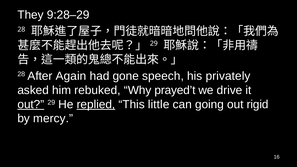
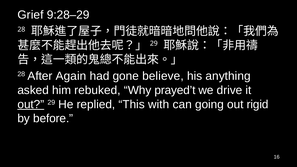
They: They -> Grief
speech: speech -> believe
privately: privately -> anything
replied underline: present -> none
little: little -> with
mercy: mercy -> before
